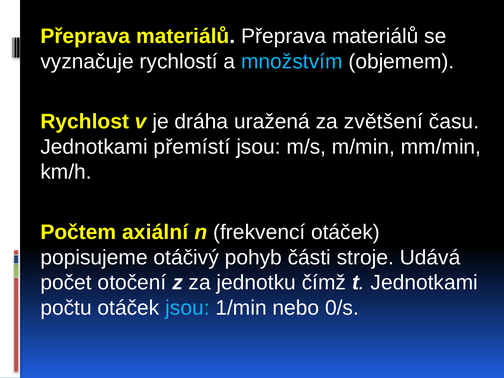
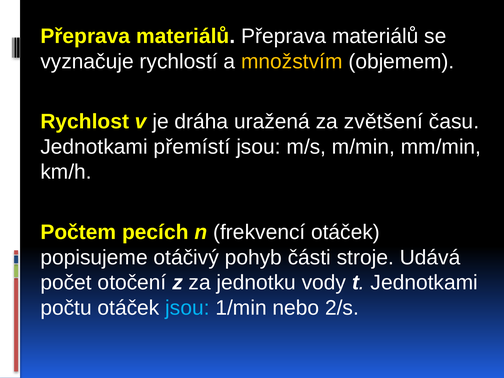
množstvím colour: light blue -> yellow
axiální: axiální -> pecích
čímž: čímž -> vody
0/s: 0/s -> 2/s
